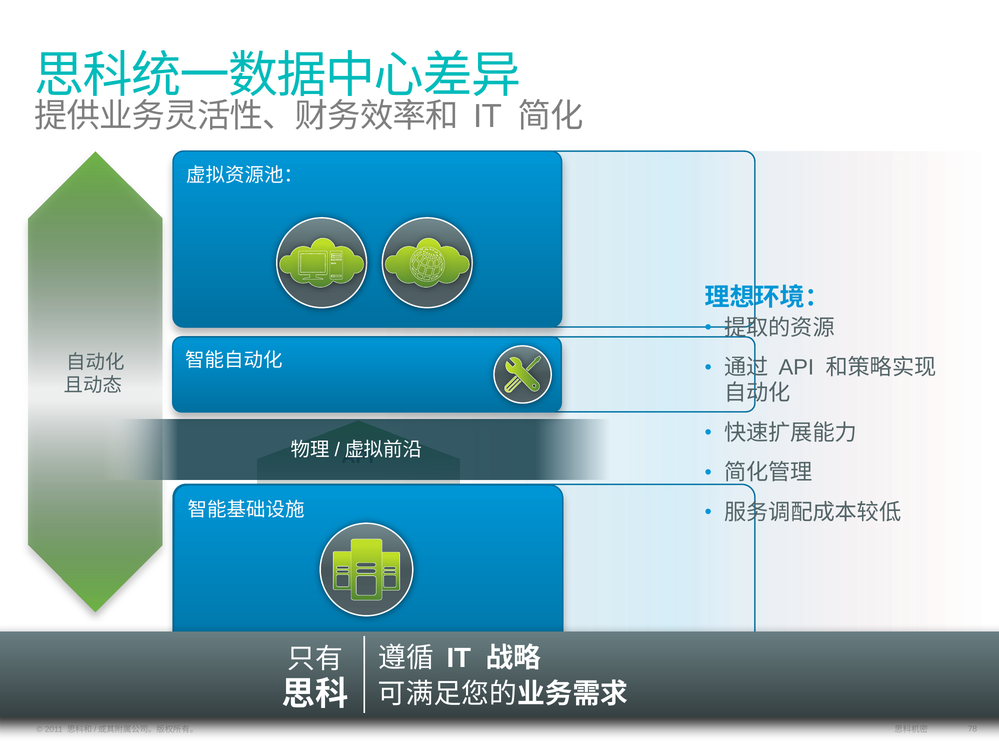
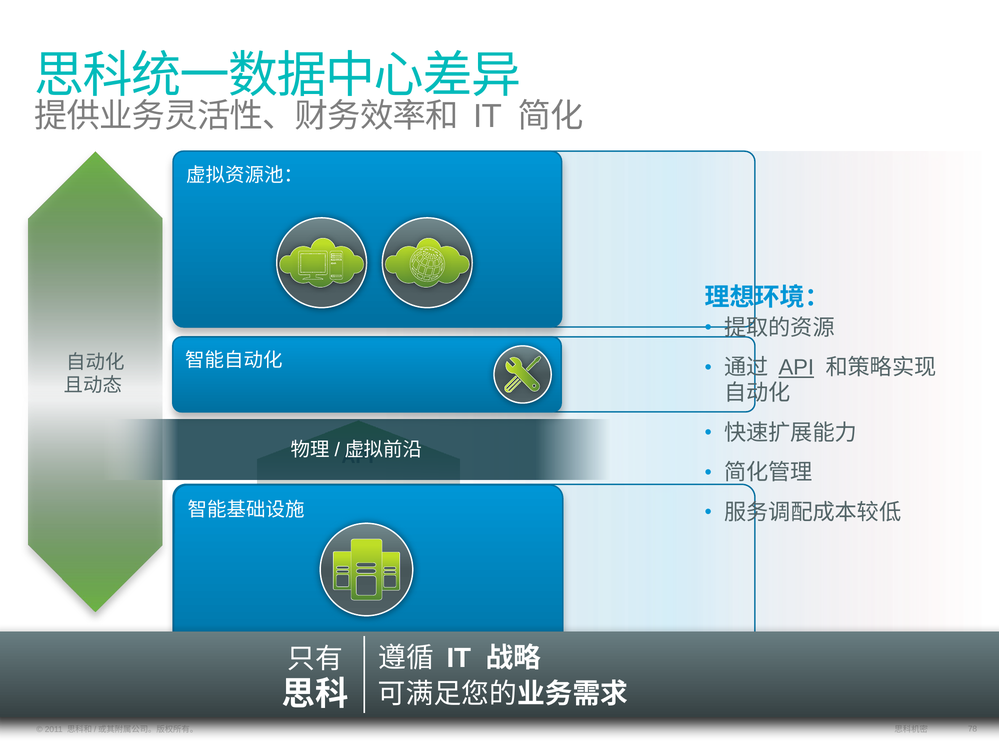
API at (796, 368) underline: none -> present
